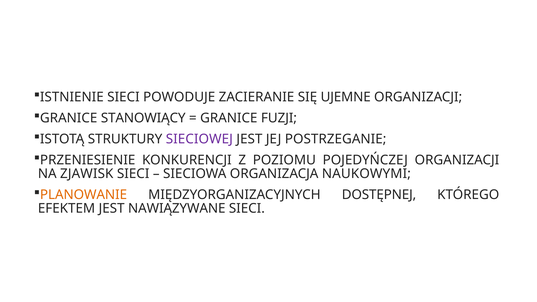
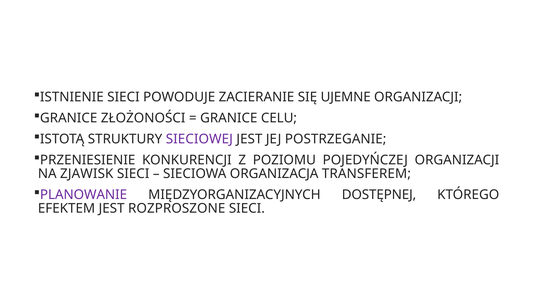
STANOWIĄCY: STANOWIĄCY -> ZŁOŻONOŚCI
FUZJI: FUZJI -> CELU
NAUKOWYMI: NAUKOWYMI -> TRANSFEREM
PLANOWANIE colour: orange -> purple
NAWIĄZYWANE: NAWIĄZYWANE -> ROZPROSZONE
